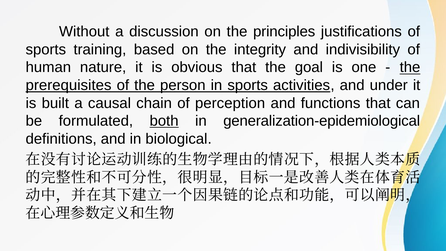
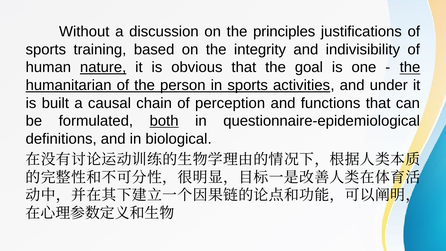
nature underline: none -> present
prerequisites: prerequisites -> humanitarian
generalization-epidemiological: generalization-epidemiological -> questionnaire-epidemiological
